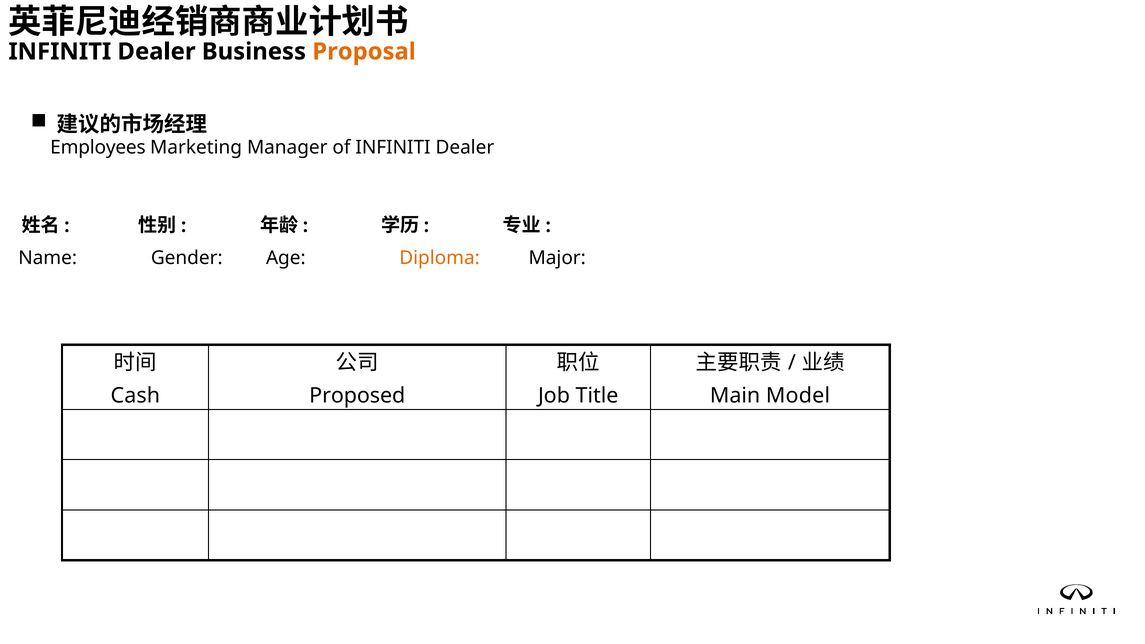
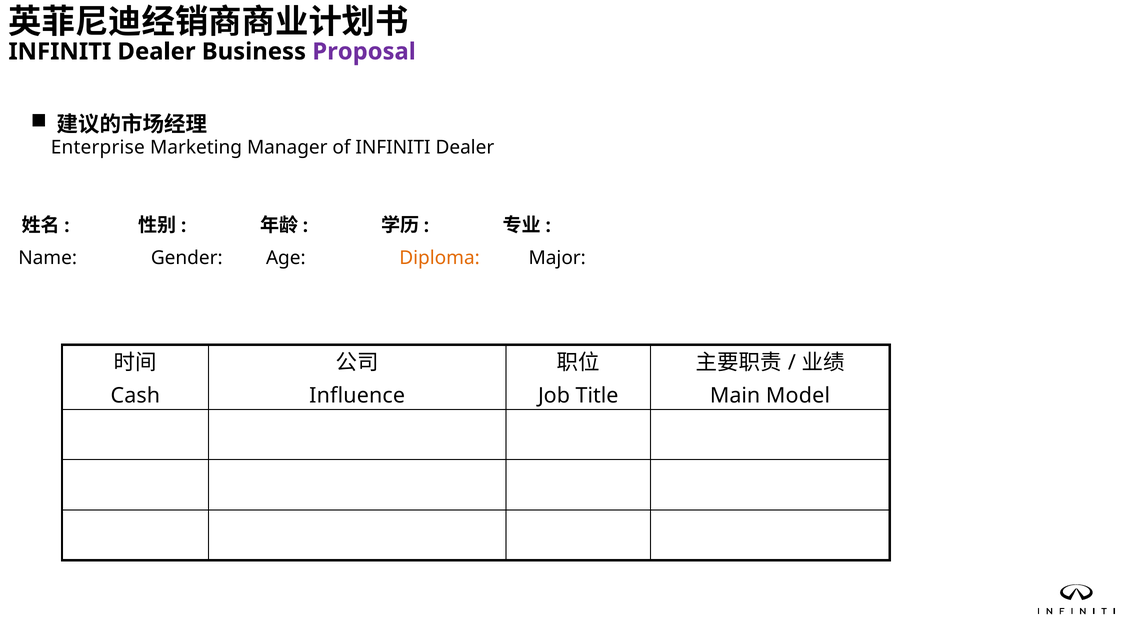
Proposal colour: orange -> purple
Employees: Employees -> Enterprise
Proposed: Proposed -> Influence
